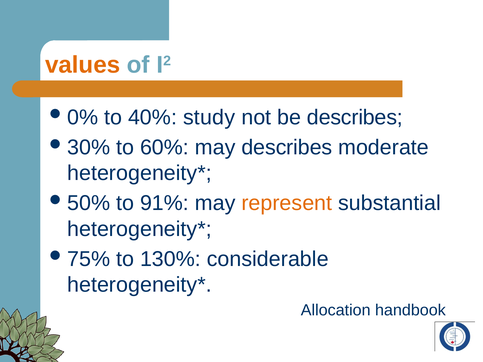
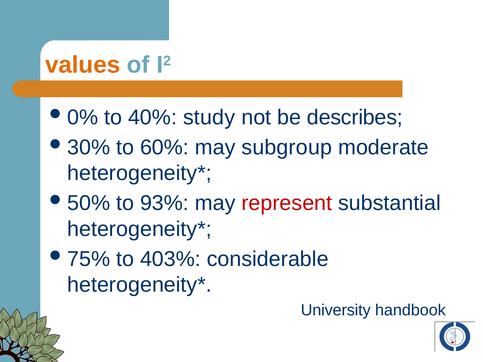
may describes: describes -> subgroup
91%: 91% -> 93%
represent colour: orange -> red
130%: 130% -> 403%
Allocation: Allocation -> University
